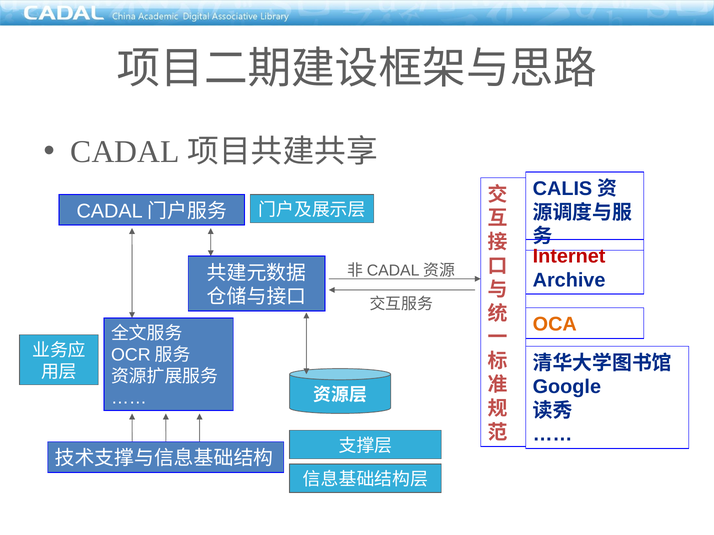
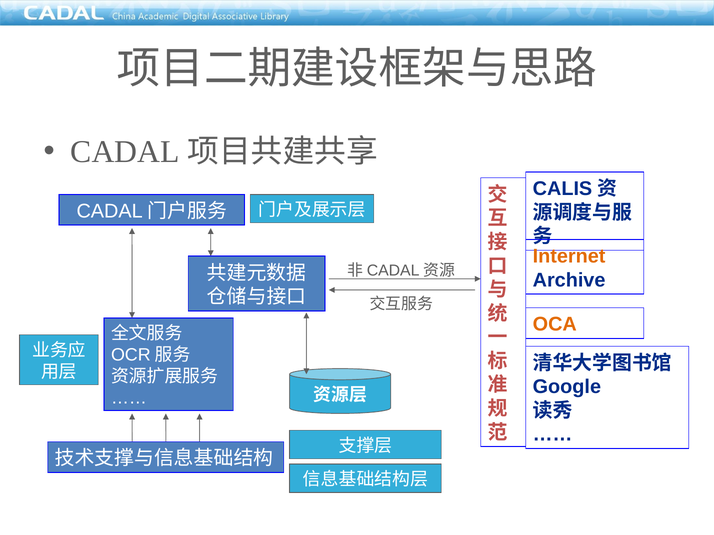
Internet colour: red -> orange
